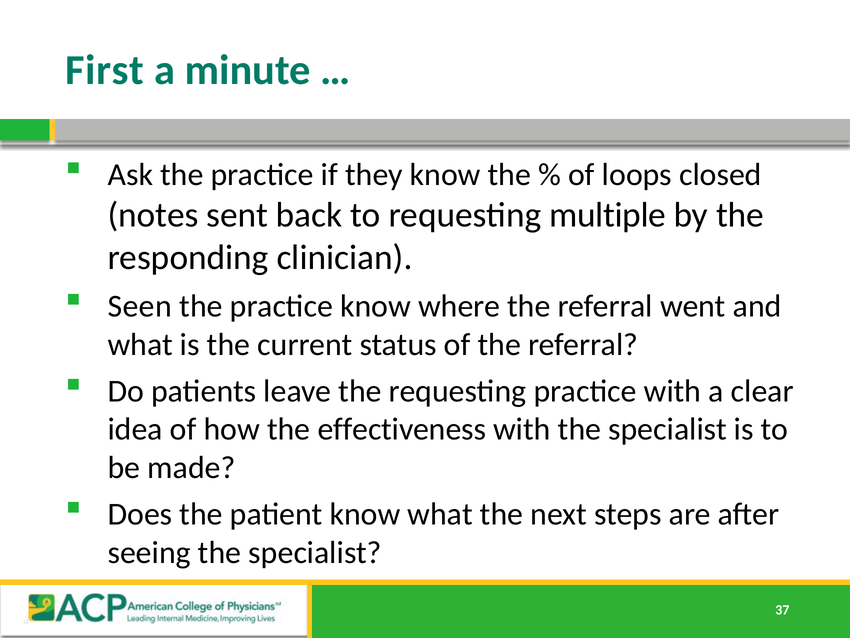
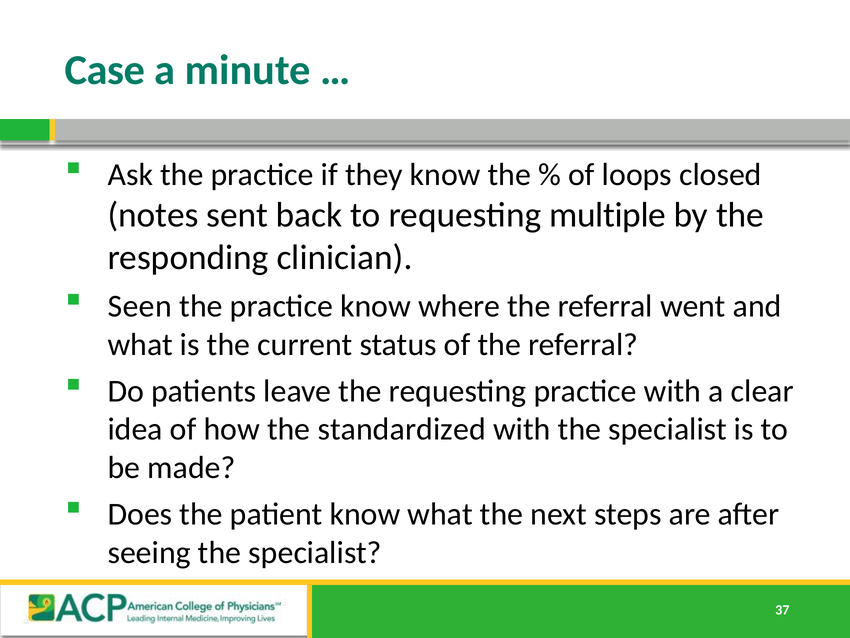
First: First -> Case
effectiveness: effectiveness -> standardized
